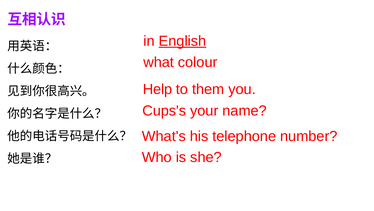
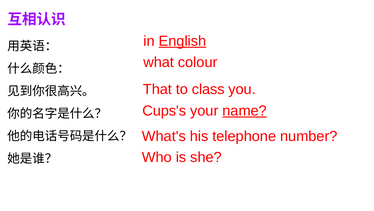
Help: Help -> That
them: them -> class
name underline: none -> present
